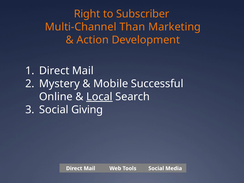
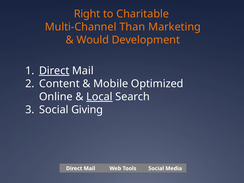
Subscriber: Subscriber -> Charitable
Action: Action -> Would
Direct at (54, 71) underline: none -> present
Mystery: Mystery -> Content
Successful: Successful -> Optimized
